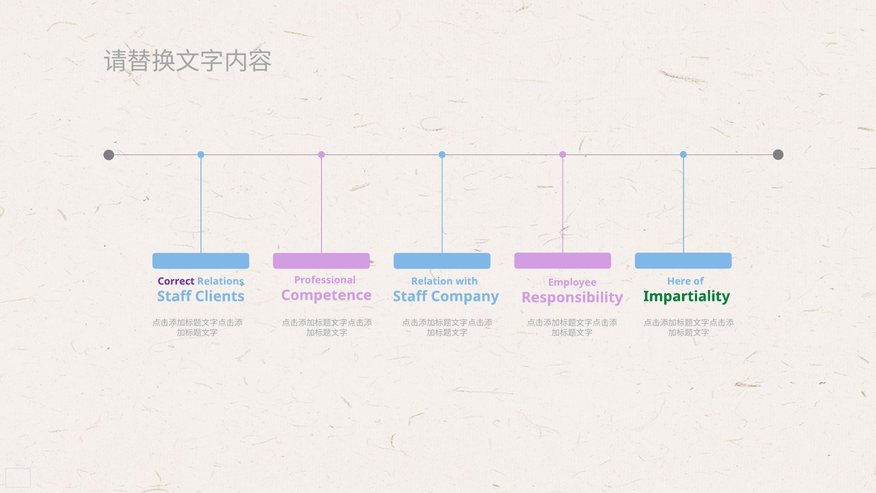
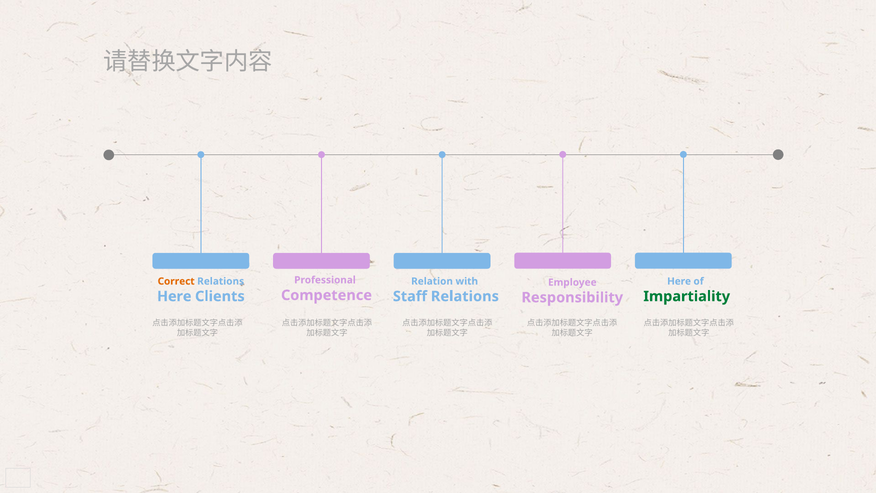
Correct colour: purple -> orange
Staff at (174, 296): Staff -> Here
Staff Company: Company -> Relations
